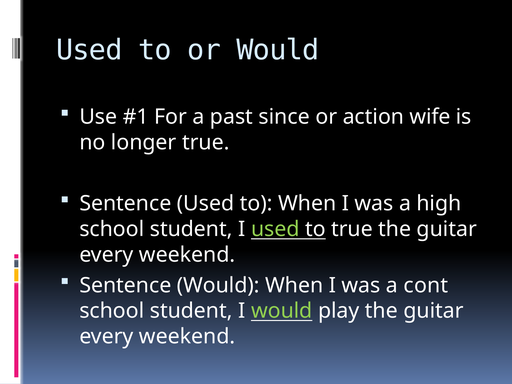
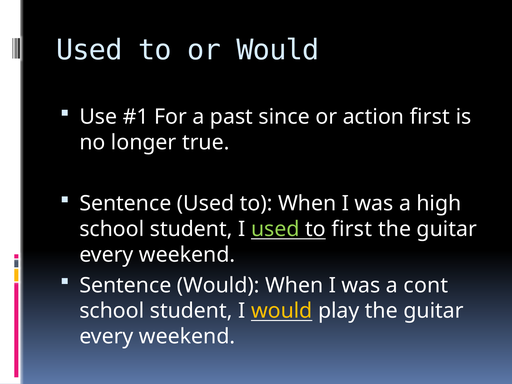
action wife: wife -> first
to true: true -> first
would at (282, 311) colour: light green -> yellow
